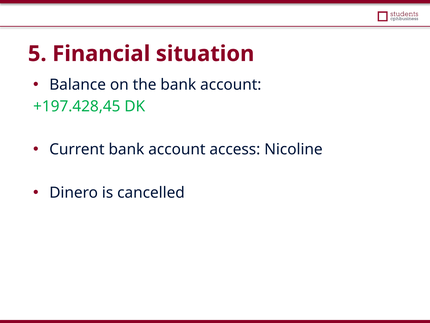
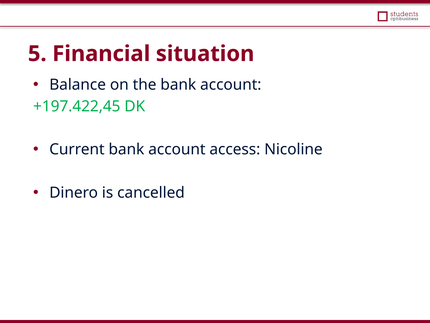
+197.428,45: +197.428,45 -> +197.422,45
